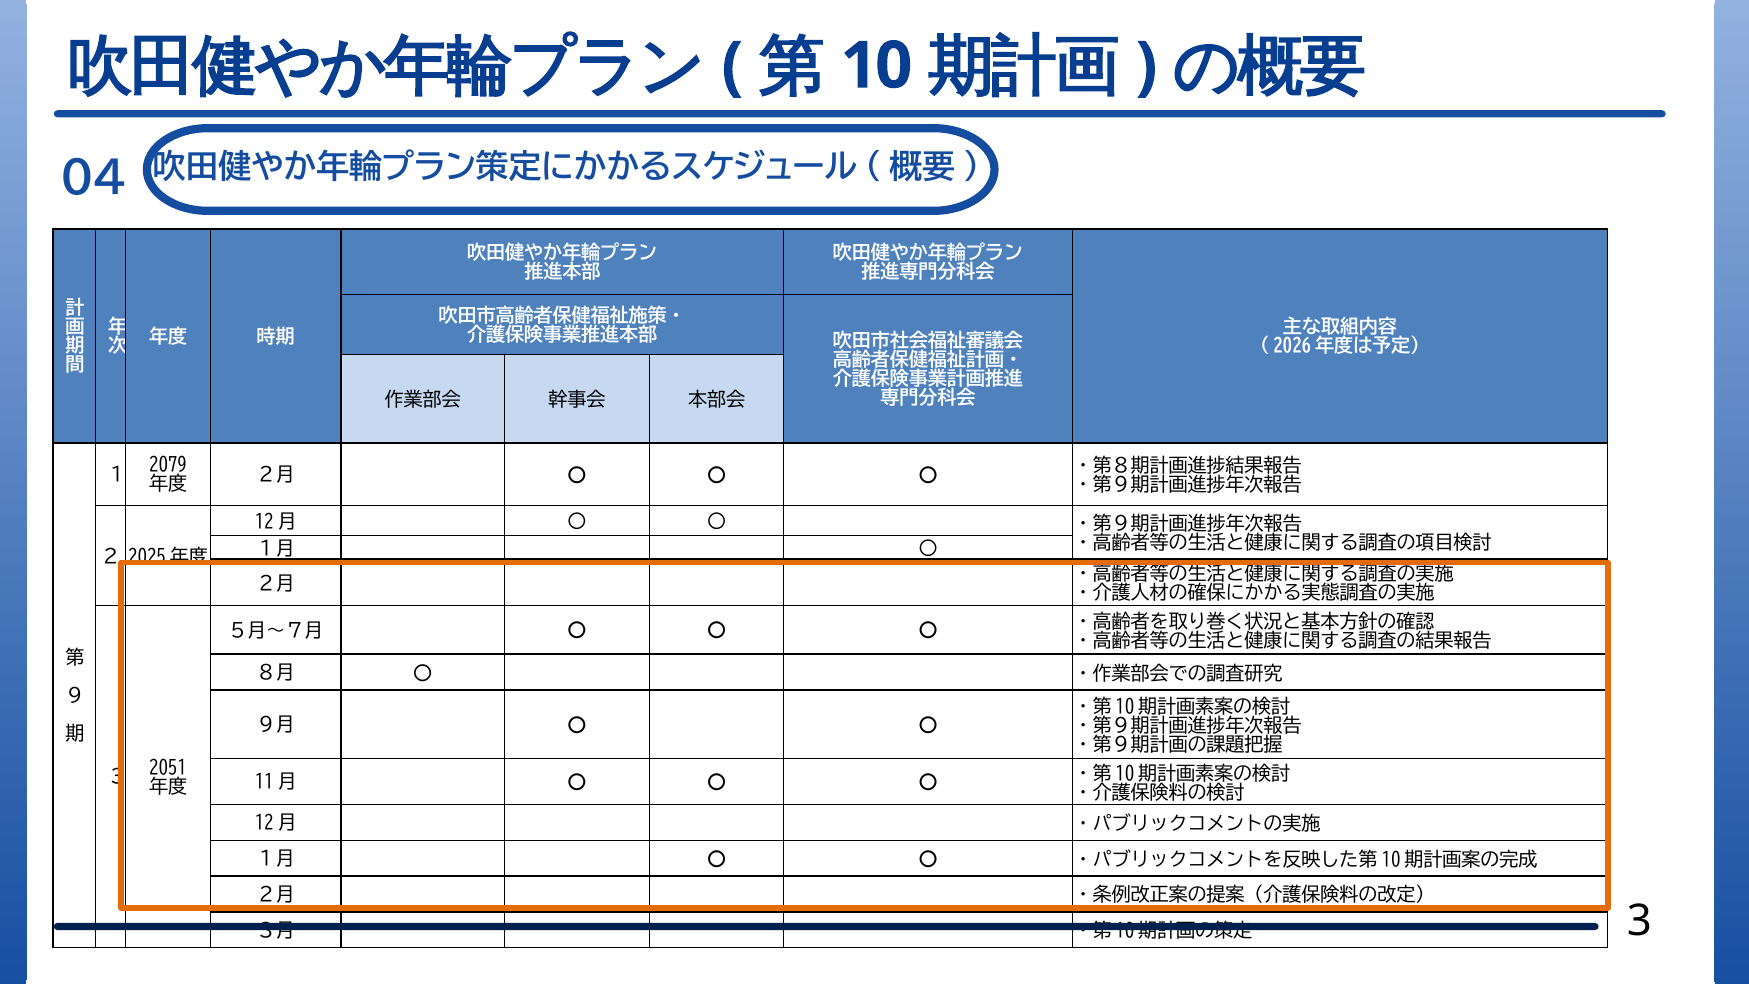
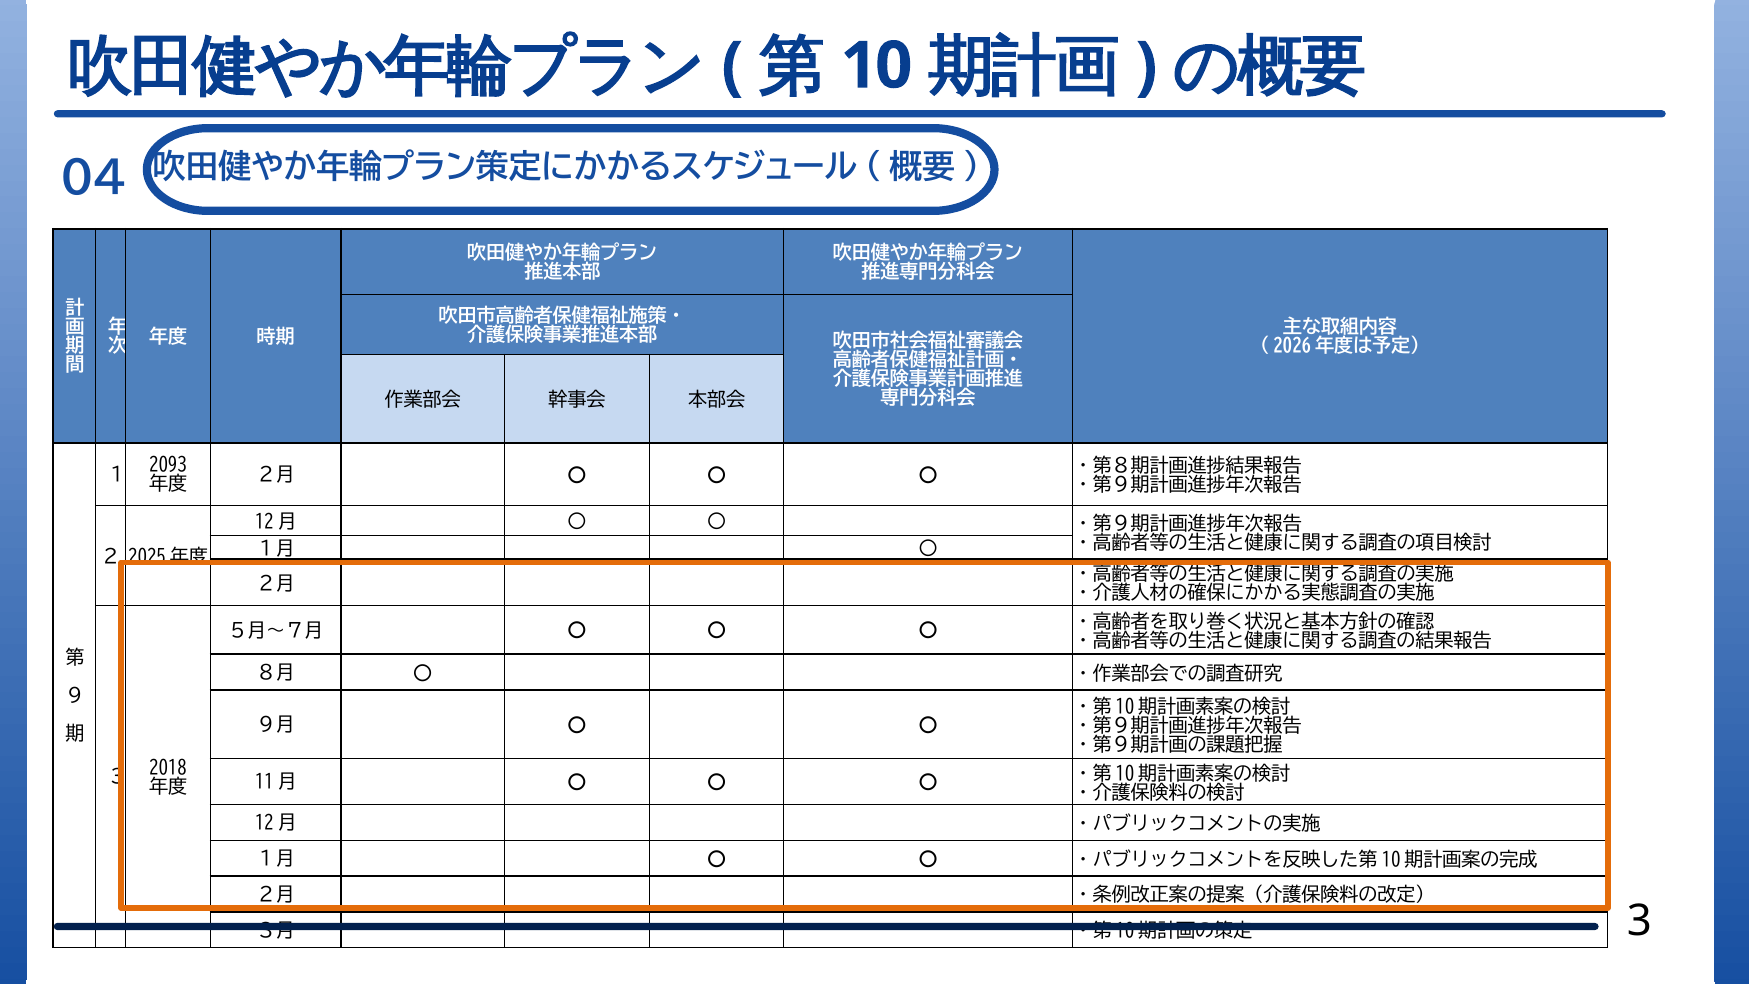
2079: 2079 -> 2093
2051: 2051 -> 2018
